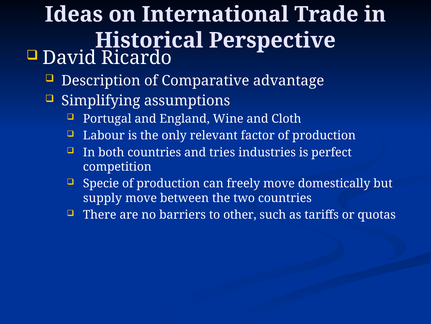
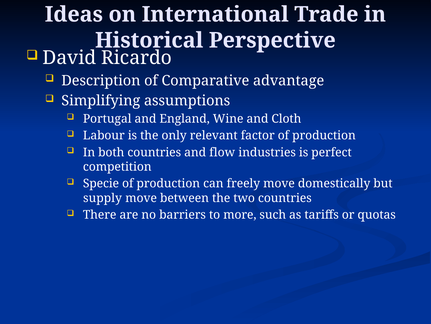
tries: tries -> flow
other: other -> more
